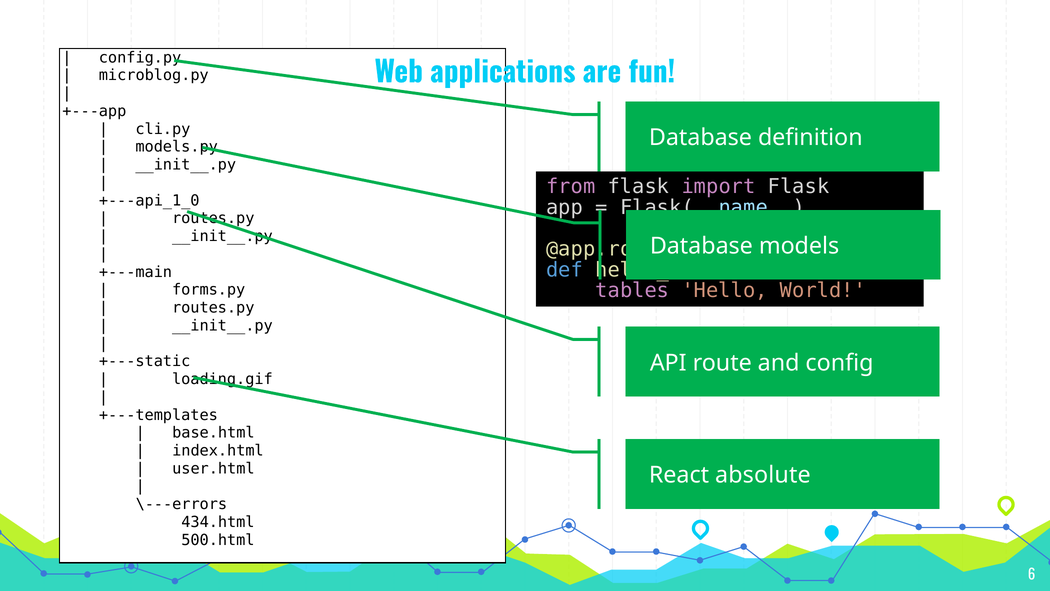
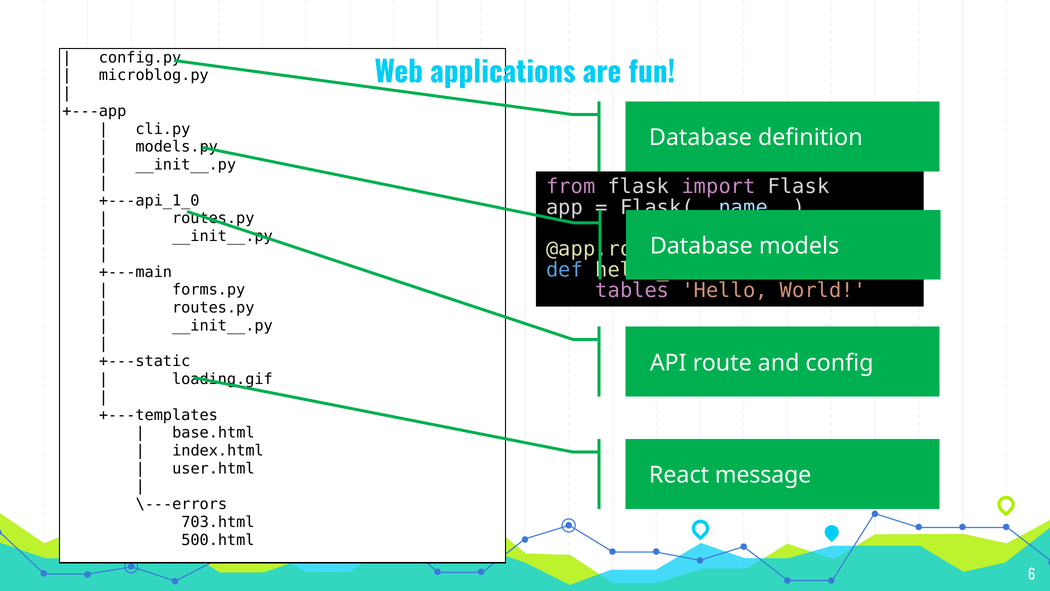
absolute: absolute -> message
434.html: 434.html -> 703.html
